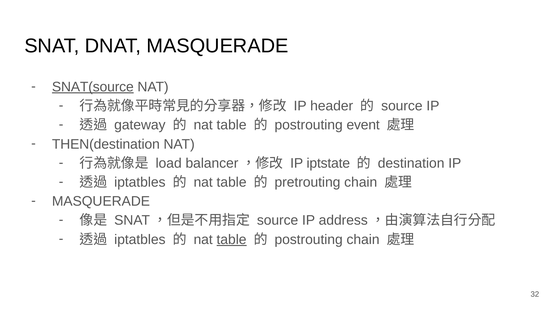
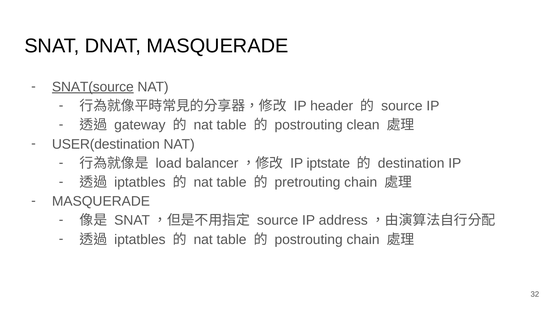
event: event -> clean
THEN(destination: THEN(destination -> USER(destination
table at (232, 239) underline: present -> none
